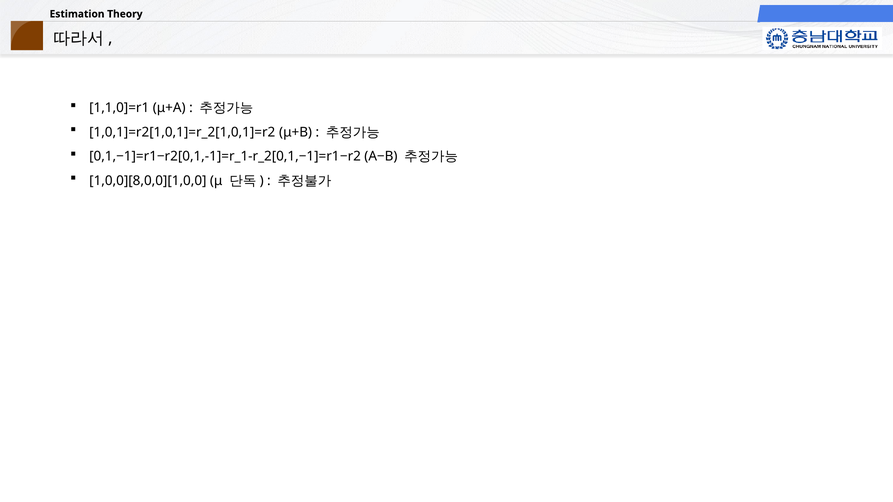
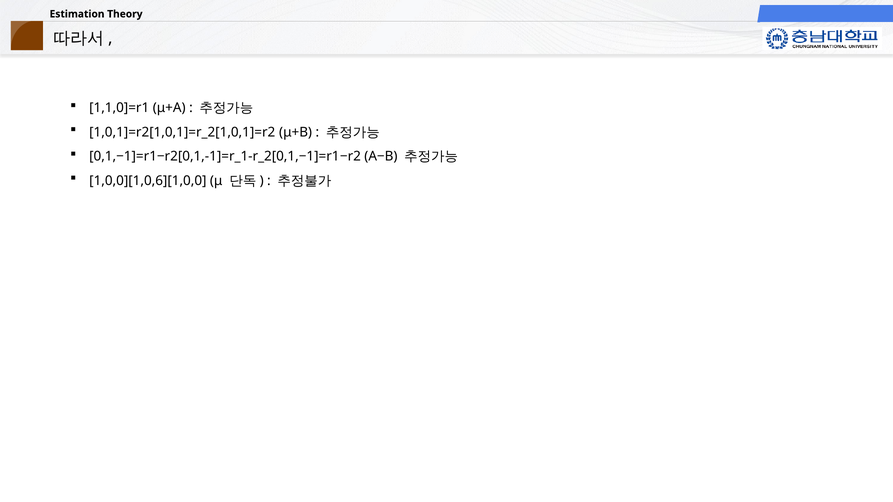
1,0,0][8,0,0][1,0,0: 1,0,0][8,0,0][1,0,0 -> 1,0,0][1,0,6][1,0,0
